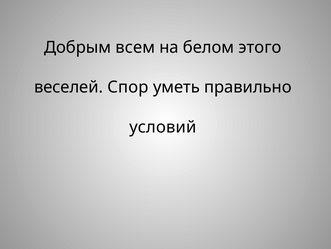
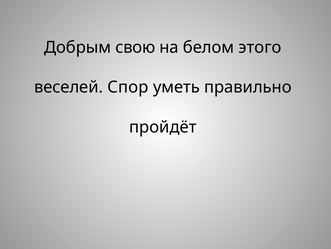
всем: всем -> свою
условий: условий -> пройдёт
